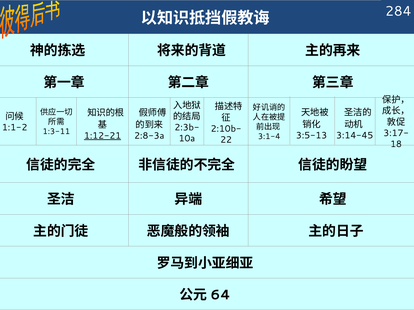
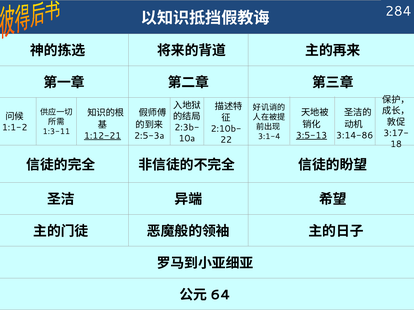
3:5-13 underline: none -> present
3:14-45: 3:14-45 -> 3:14-86
2:8-3a: 2:8-3a -> 2:5-3a
